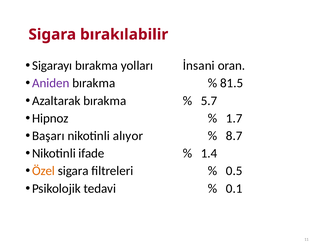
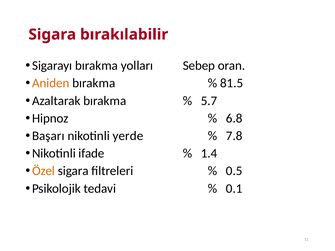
İnsani: İnsani -> Sebep
Aniden colour: purple -> orange
1.7: 1.7 -> 6.8
alıyor: alıyor -> yerde
8.7: 8.7 -> 7.8
